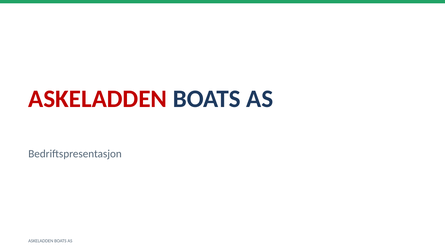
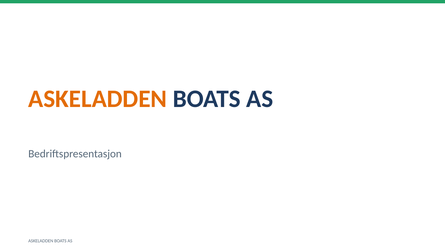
ASKELADDEN at (98, 99) colour: red -> orange
